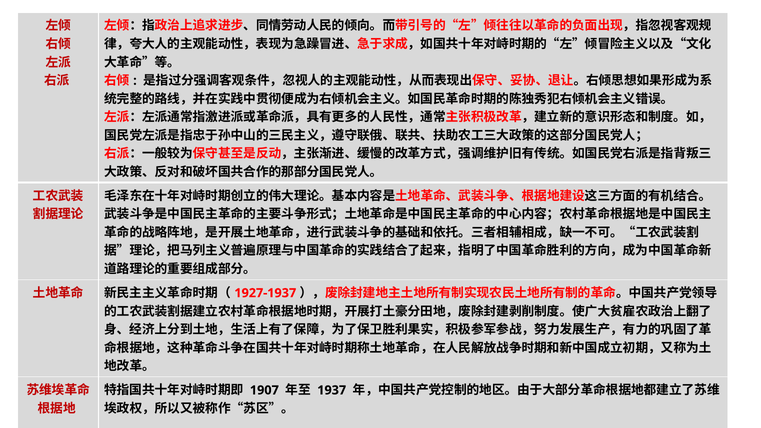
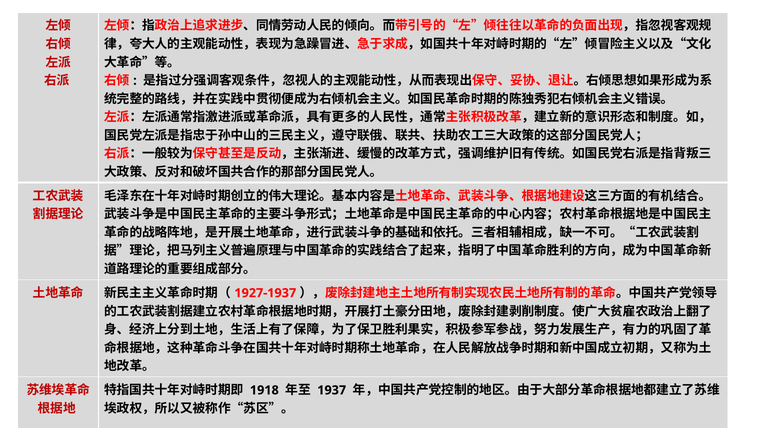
1907: 1907 -> 1918
